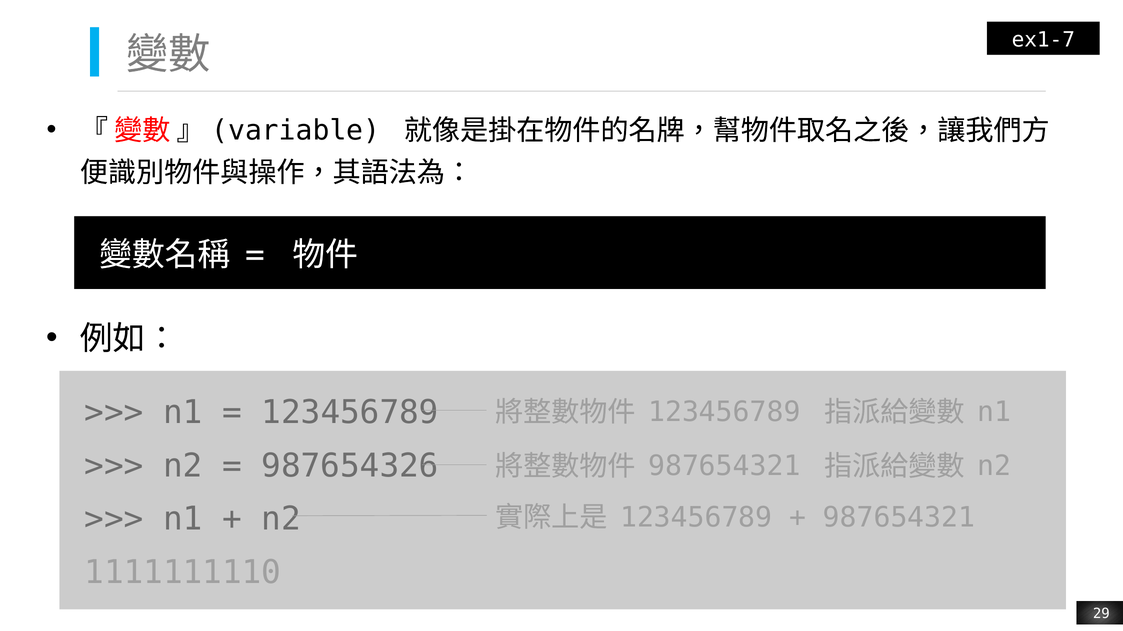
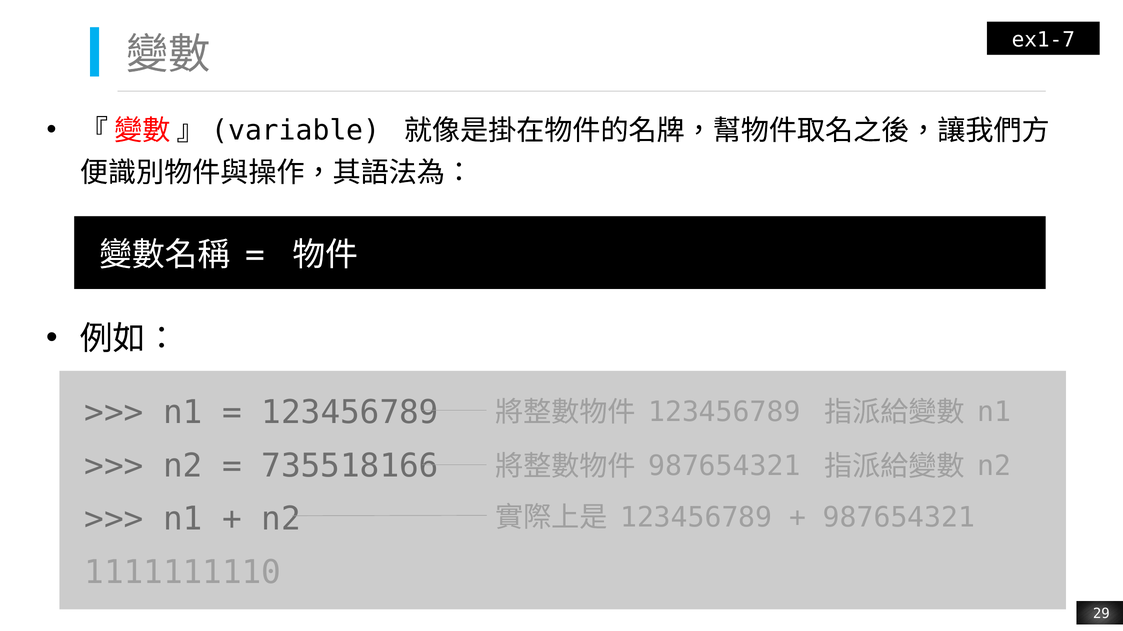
987654326: 987654326 -> 735518166
